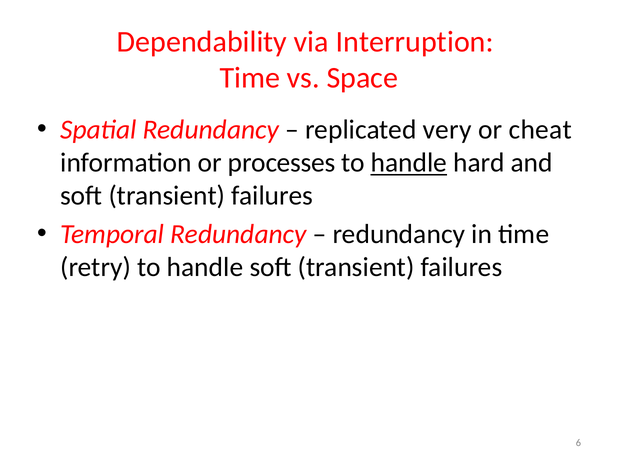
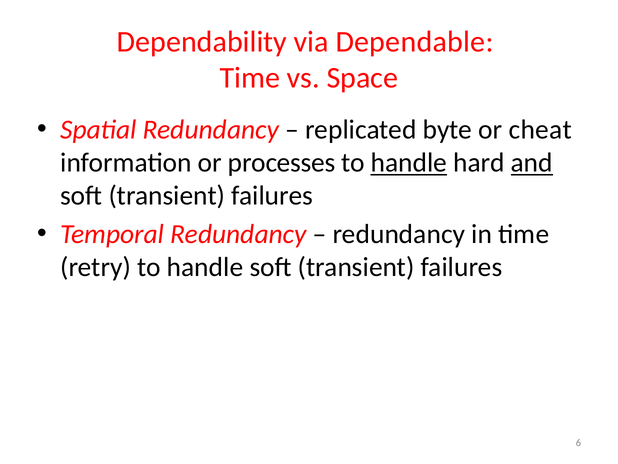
Interruption: Interruption -> Dependable
very: very -> byte
and underline: none -> present
